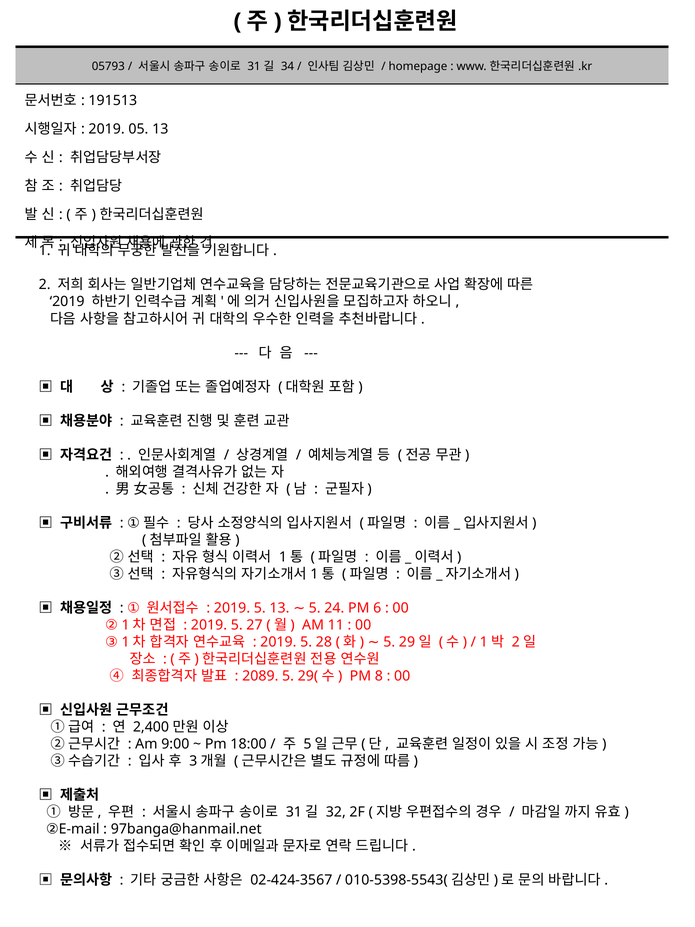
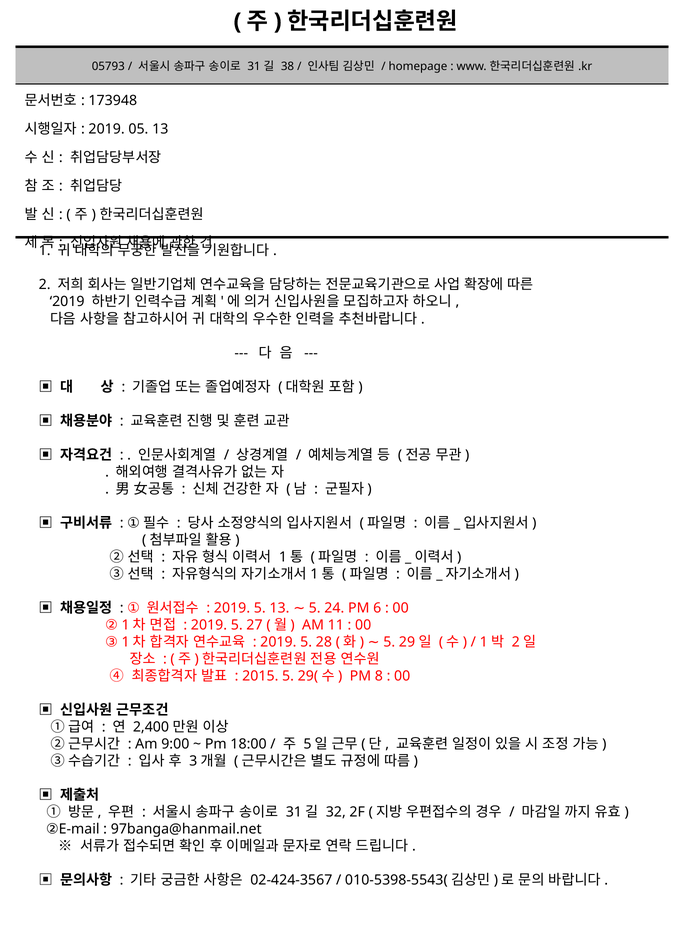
34: 34 -> 38
191513: 191513 -> 173948
2089: 2089 -> 2015
